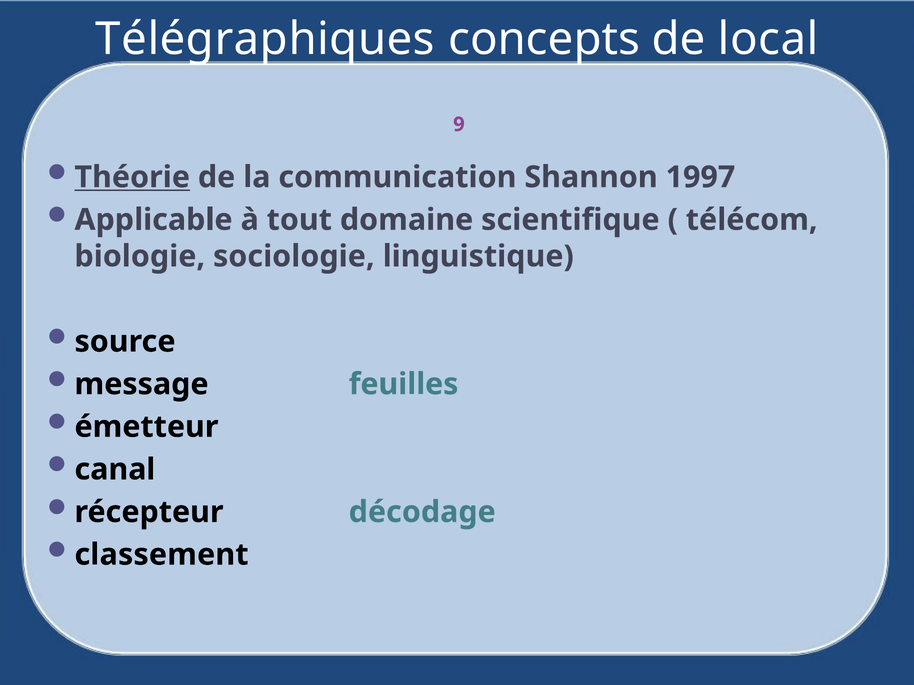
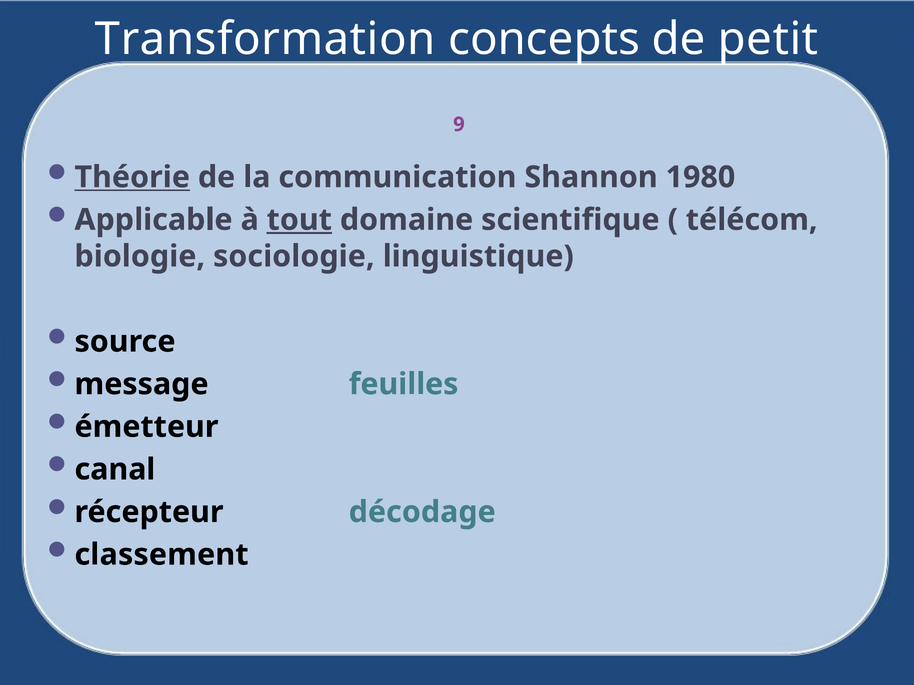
Télégraphiques: Télégraphiques -> Transformation
local: local -> petit
1997: 1997 -> 1980
tout underline: none -> present
